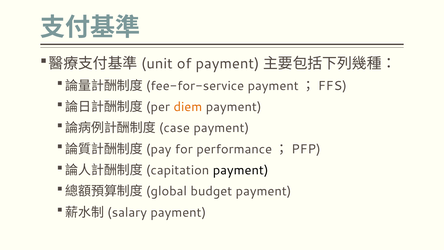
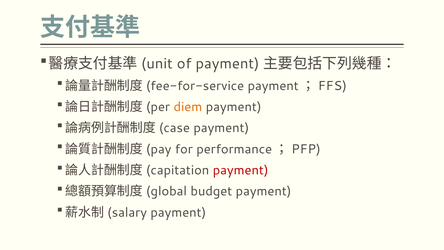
payment at (241, 170) colour: black -> red
